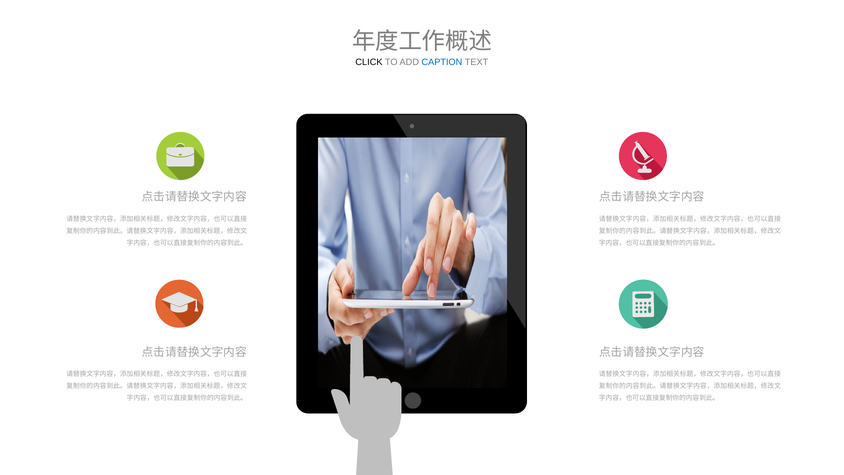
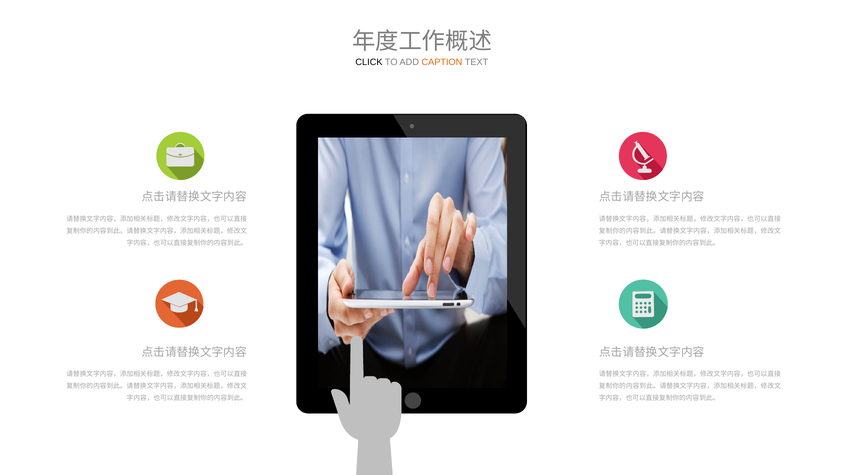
CAPTION colour: blue -> orange
